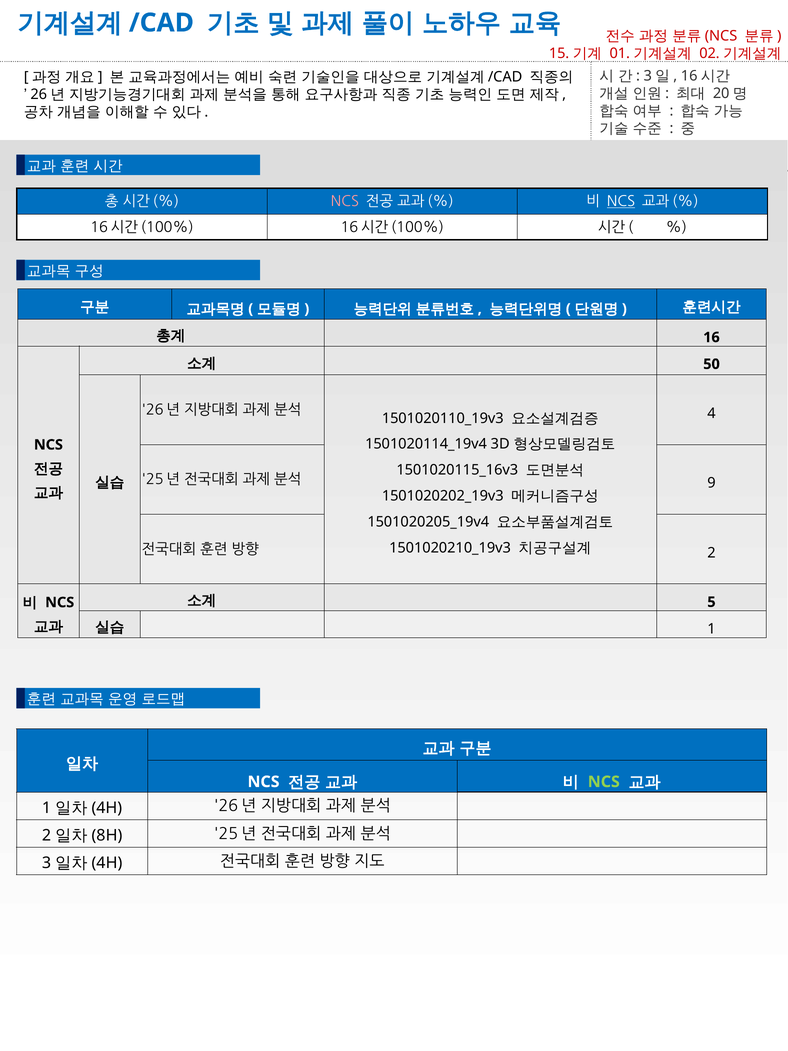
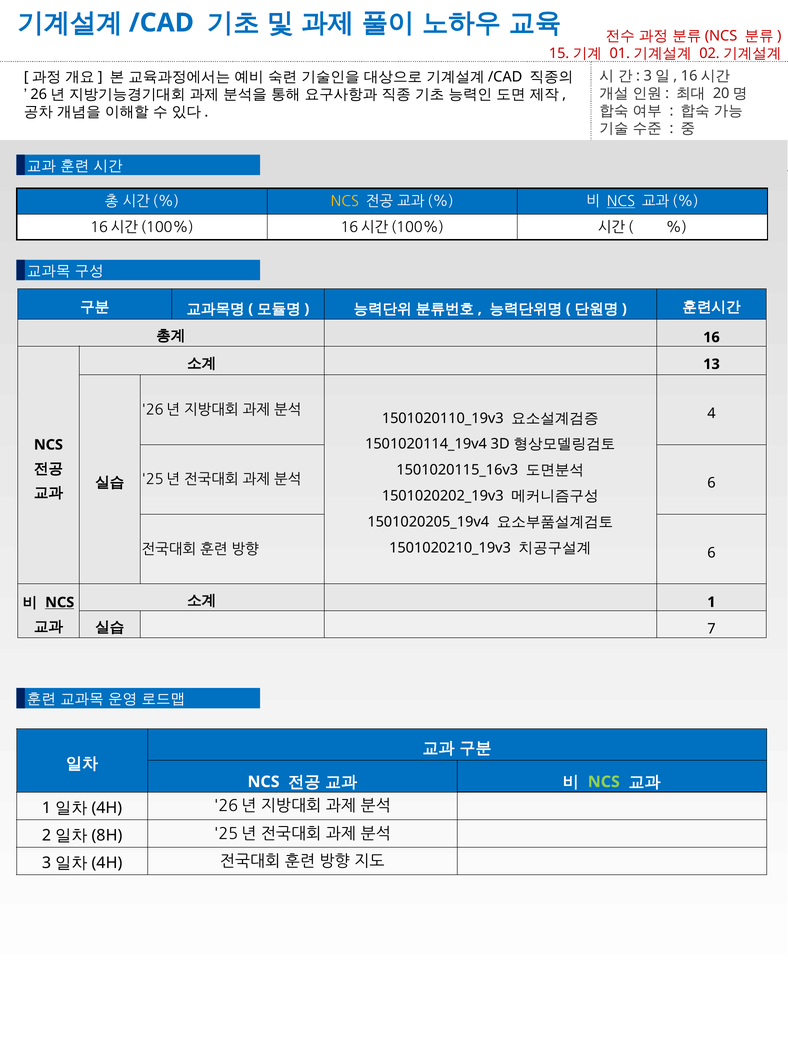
NCS at (345, 201) colour: pink -> yellow
50: 50 -> 13
9 at (711, 483): 9 -> 6
2 at (711, 553): 2 -> 6
5 at (711, 602): 5 -> 1
NCS at (60, 602) underline: none -> present
1 at (711, 629): 1 -> 7
